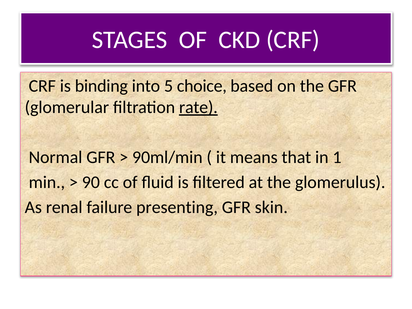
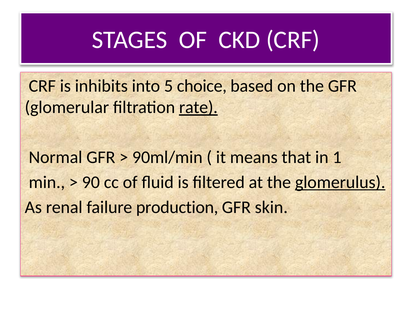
binding: binding -> inhibits
glomerulus underline: none -> present
presenting: presenting -> production
